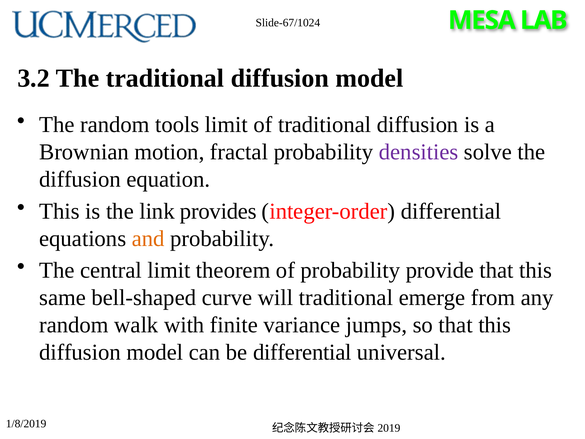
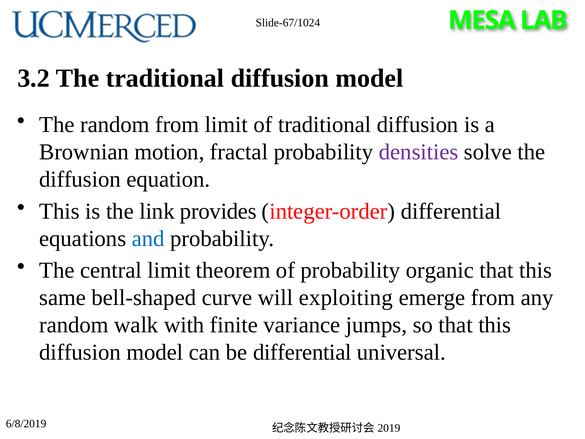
random tools: tools -> from
and colour: orange -> blue
provide: provide -> organic
will traditional: traditional -> exploiting
1/8/2019: 1/8/2019 -> 6/8/2019
